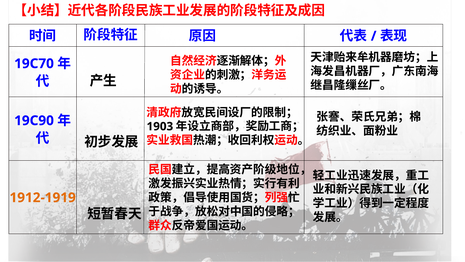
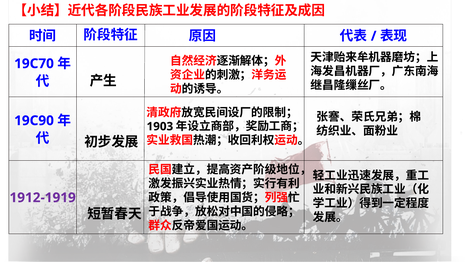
1912-1919 colour: orange -> purple
